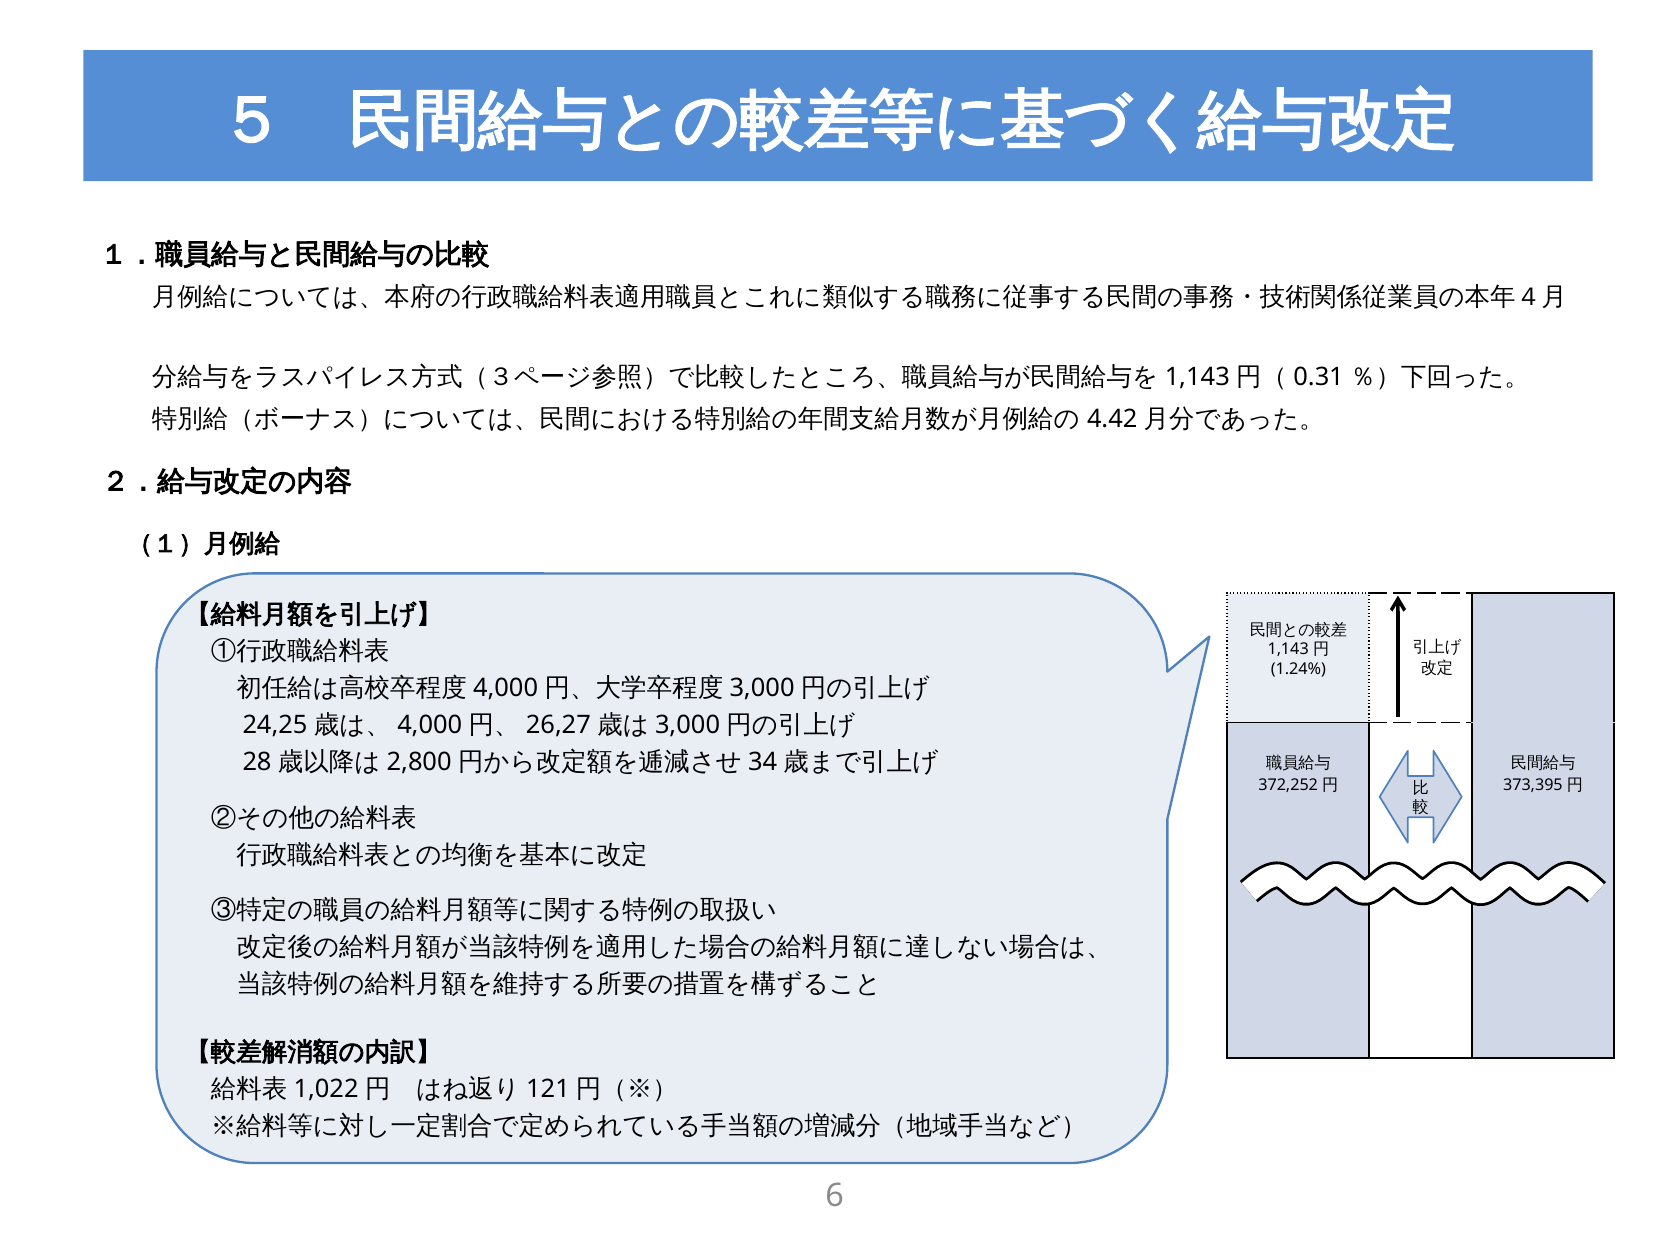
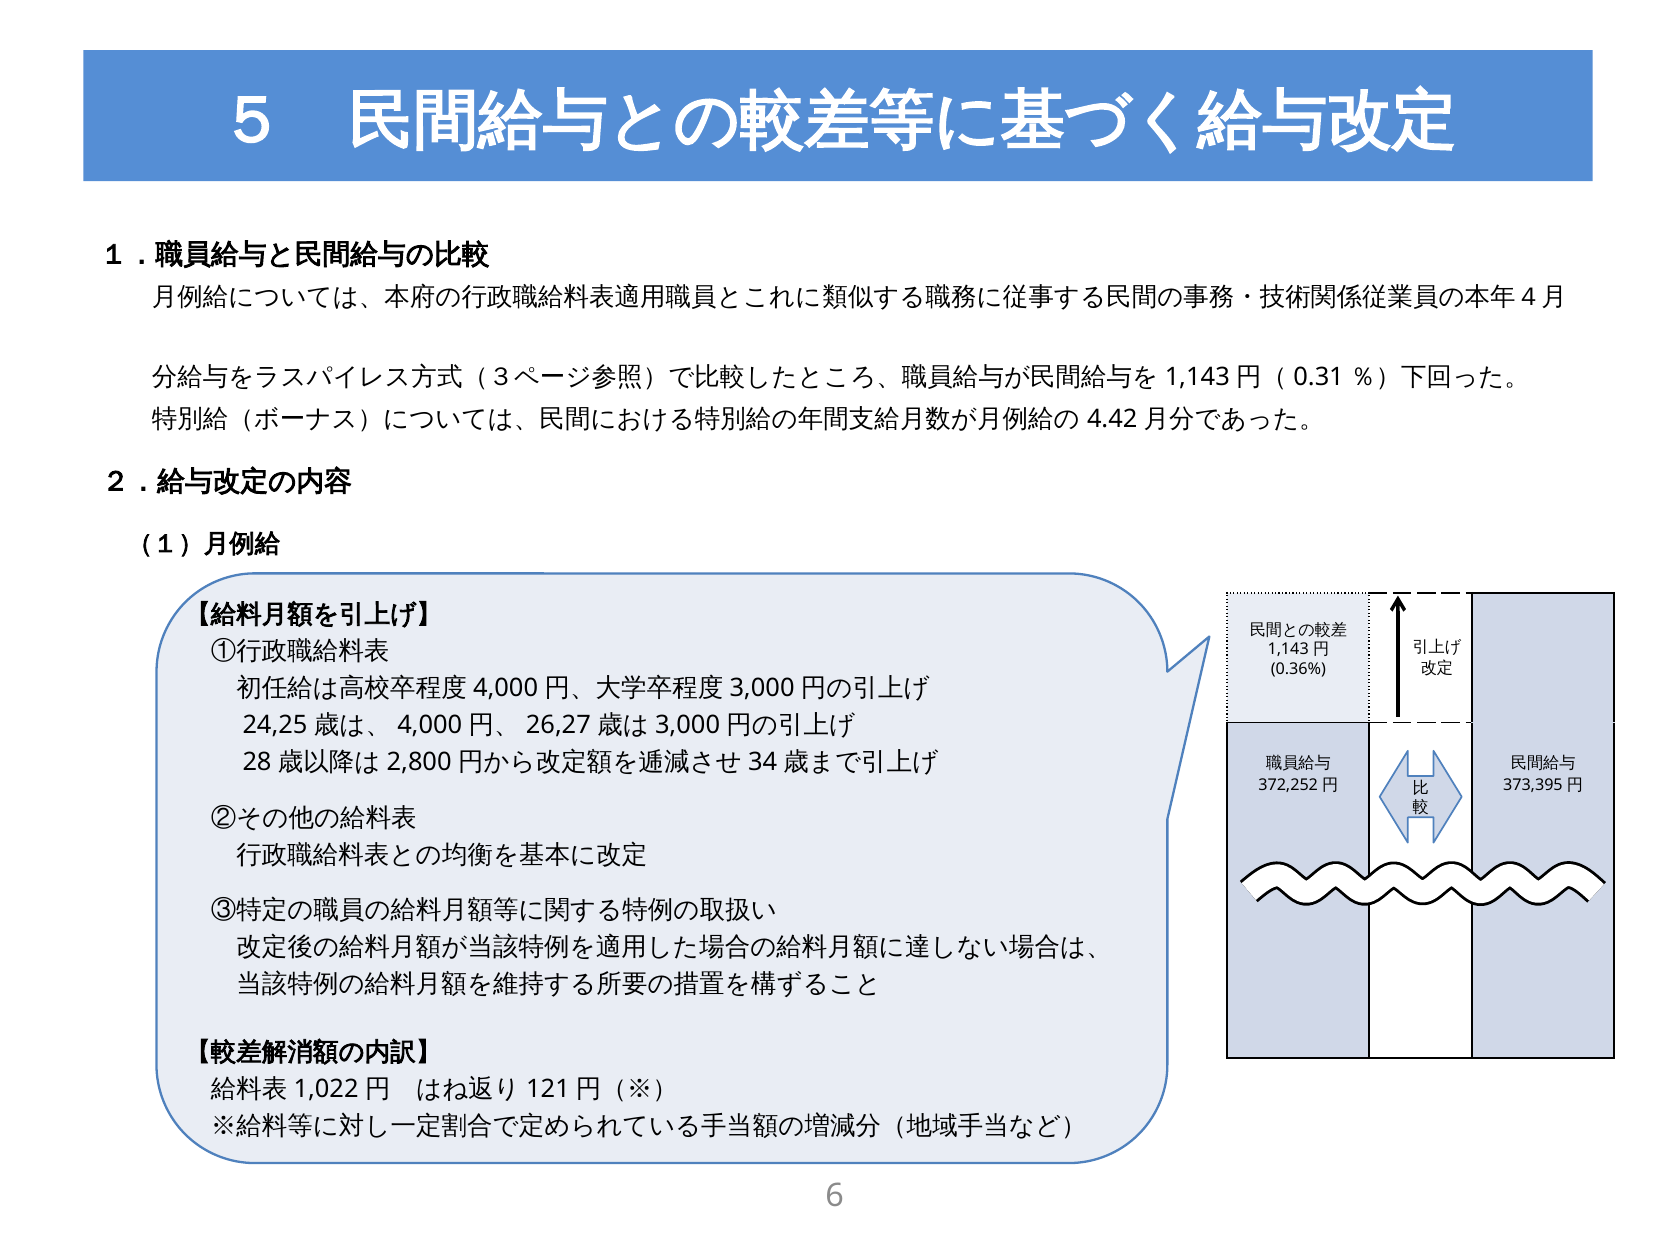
1.24%: 1.24% -> 0.36%
